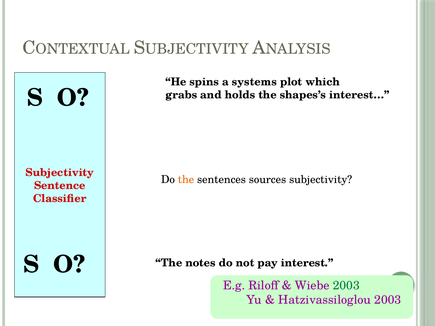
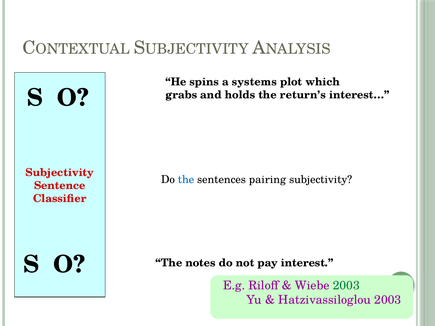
shapes’s: shapes’s -> return’s
the at (186, 180) colour: orange -> blue
sources: sources -> pairing
